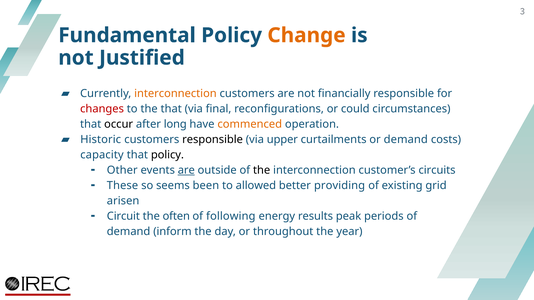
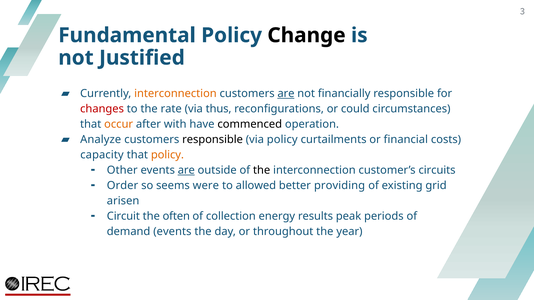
Change colour: orange -> black
are at (286, 94) underline: none -> present
the that: that -> rate
final: final -> thus
occur colour: black -> orange
long: long -> with
commenced colour: orange -> black
Historic: Historic -> Analyze
via upper: upper -> policy
or demand: demand -> financial
policy at (167, 155) colour: black -> orange
These: These -> Order
been: been -> were
following: following -> collection
demand inform: inform -> events
